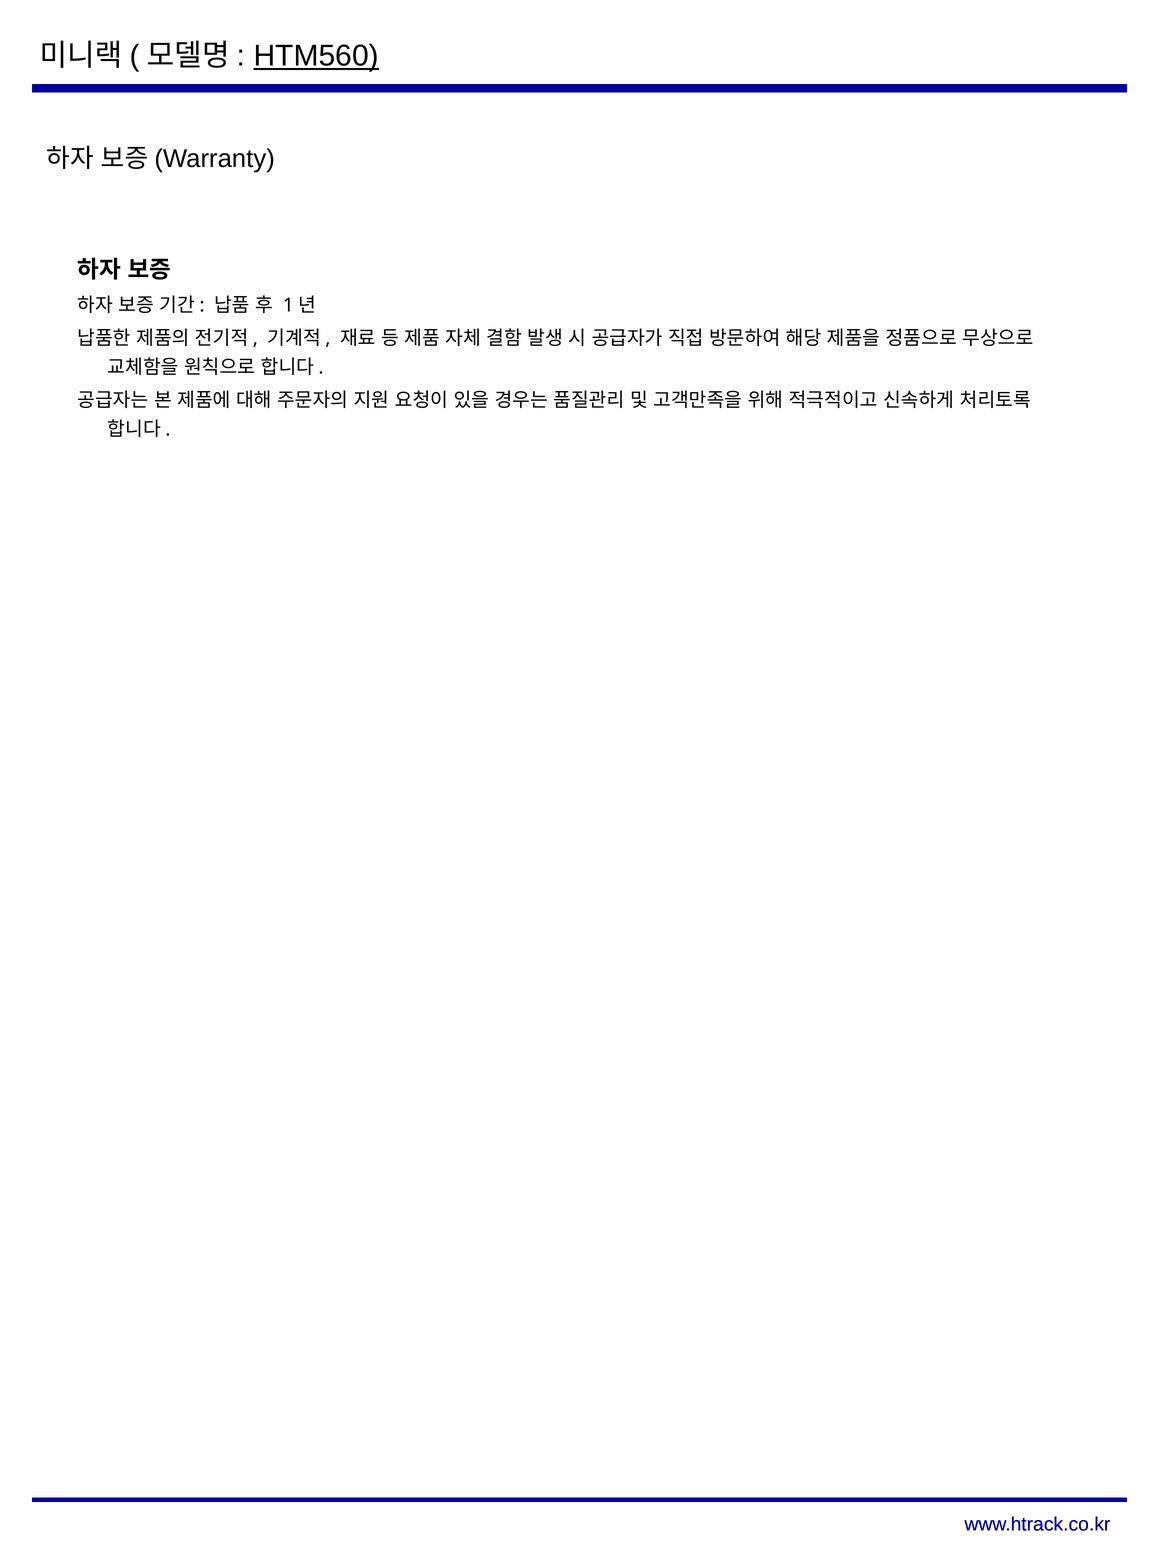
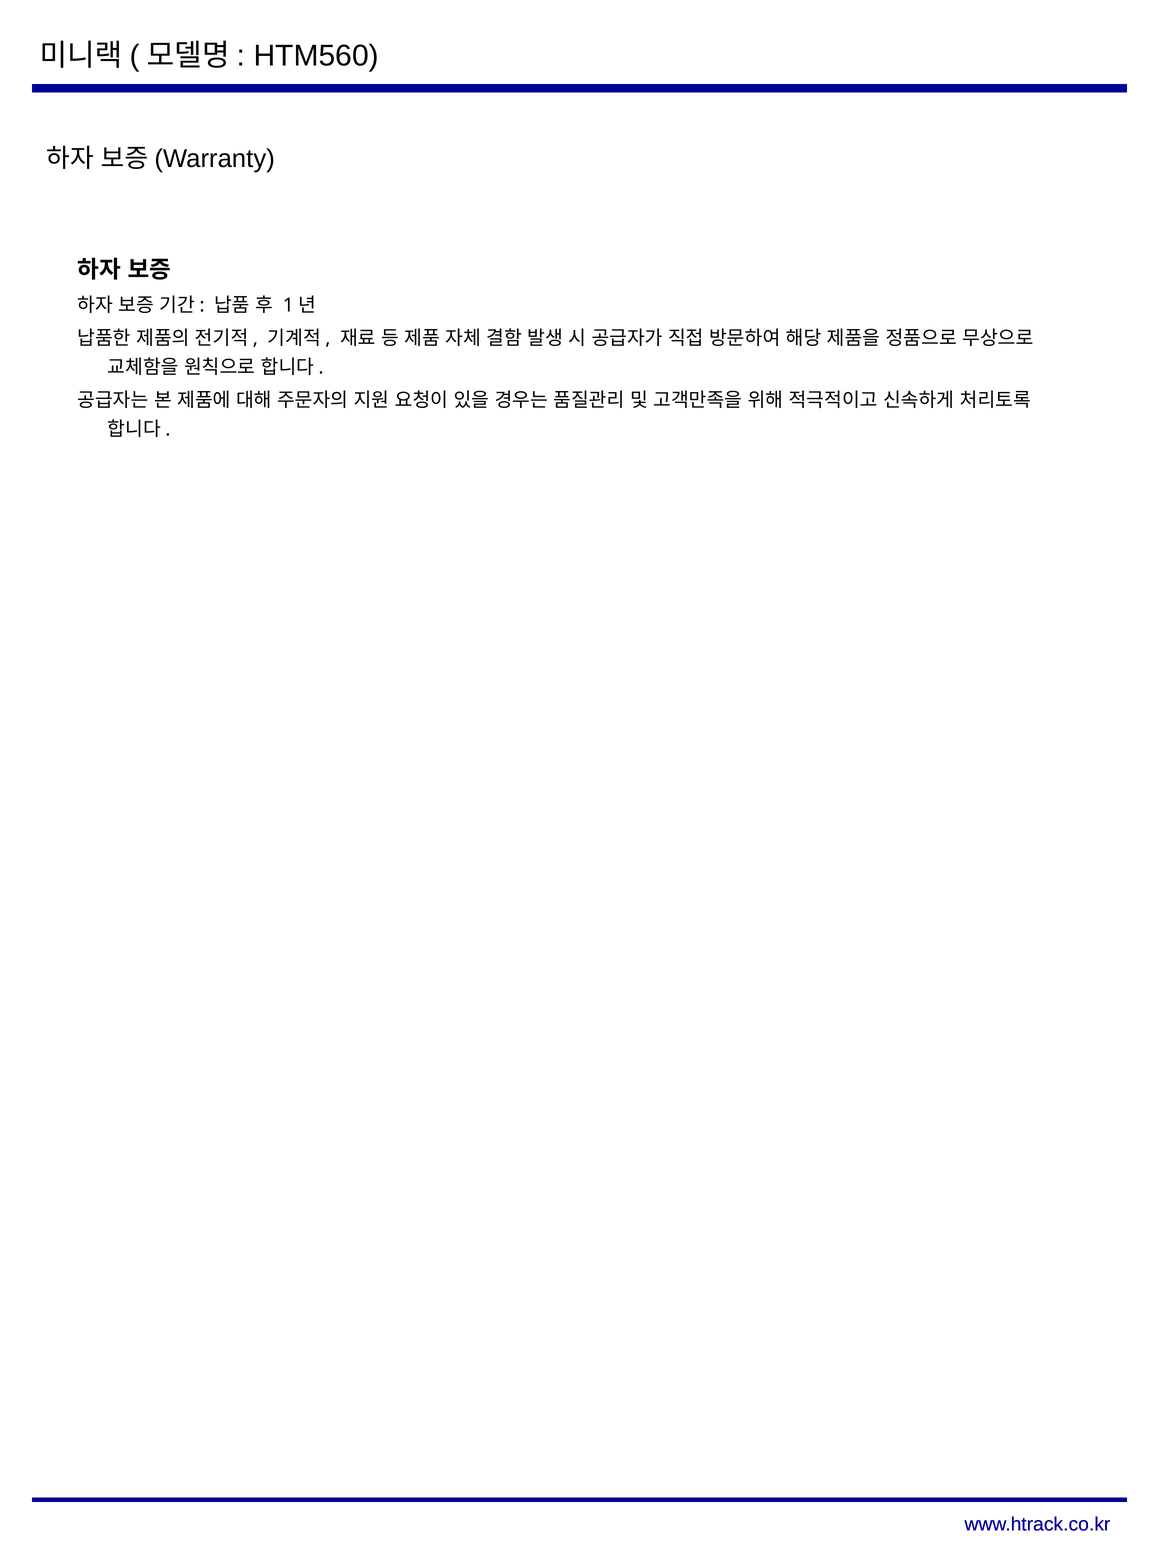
HTM560 underline: present -> none
